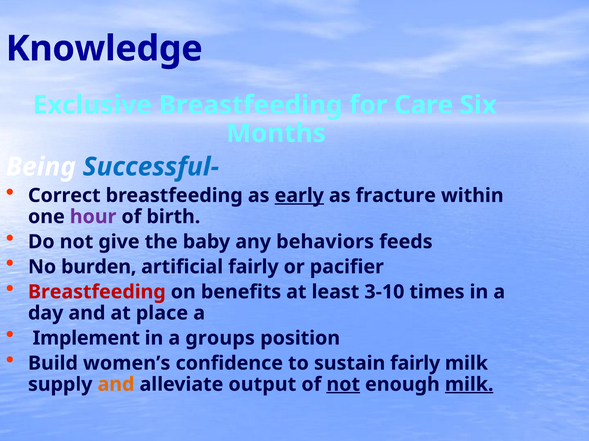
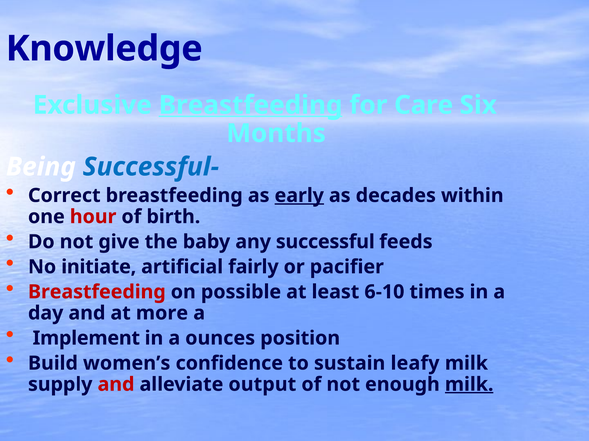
Breastfeeding at (251, 105) underline: none -> present
fracture: fracture -> decades
hour colour: purple -> red
behaviors: behaviors -> successful
burden: burden -> initiate
benefits: benefits -> possible
3-10: 3-10 -> 6-10
place: place -> more
groups: groups -> ounces
sustain fairly: fairly -> leafy
and at (116, 385) colour: orange -> red
not at (343, 385) underline: present -> none
